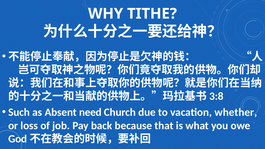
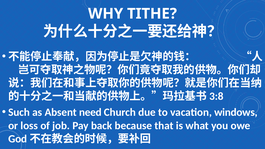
whether: whether -> windows
